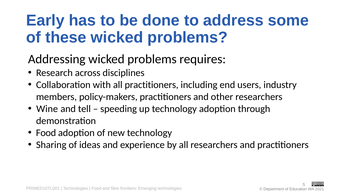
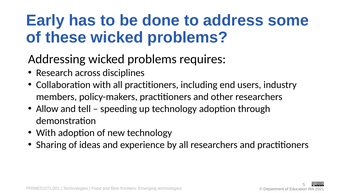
Wine: Wine -> Allow
Food at (46, 133): Food -> With
